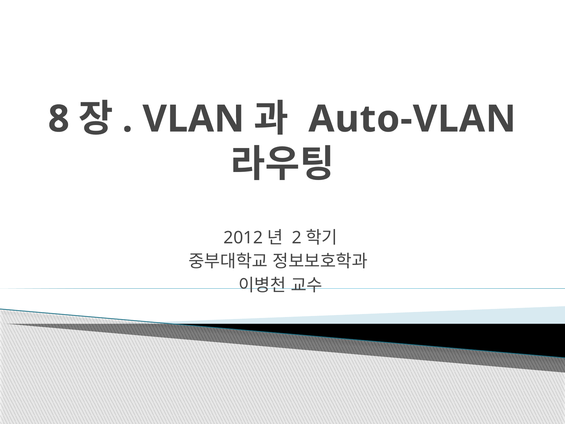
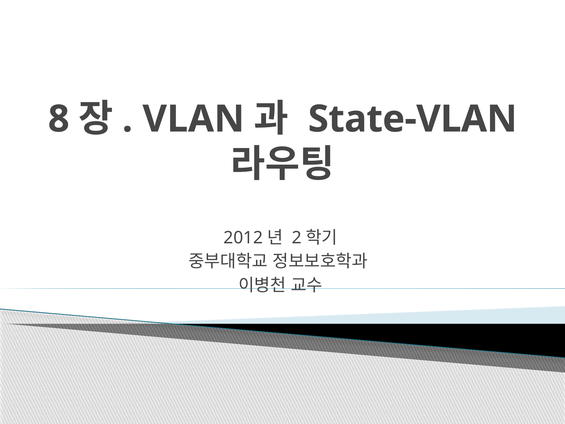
Auto-VLAN: Auto-VLAN -> State-VLAN
